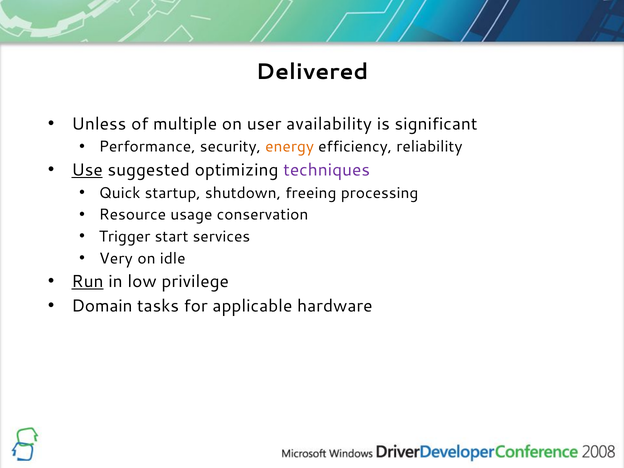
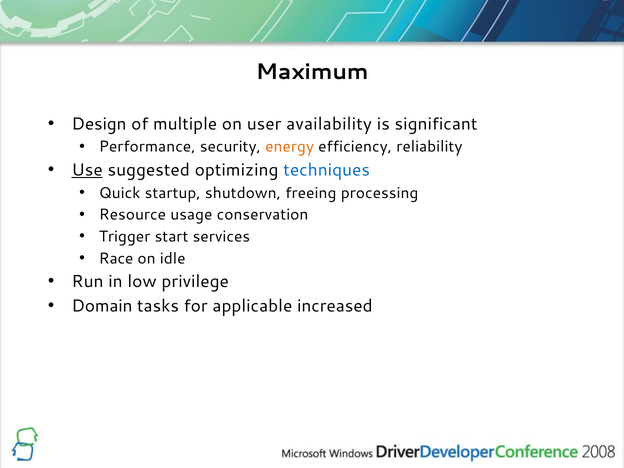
Delivered: Delivered -> Maximum
Unless: Unless -> Design
techniques colour: purple -> blue
Very: Very -> Race
Run underline: present -> none
hardware: hardware -> increased
